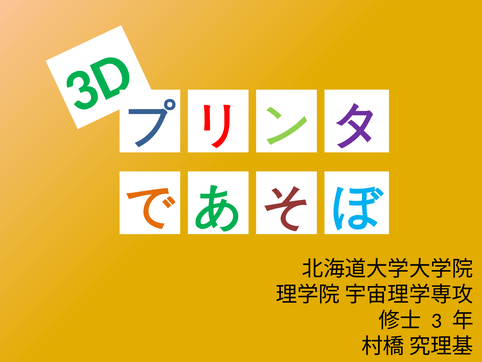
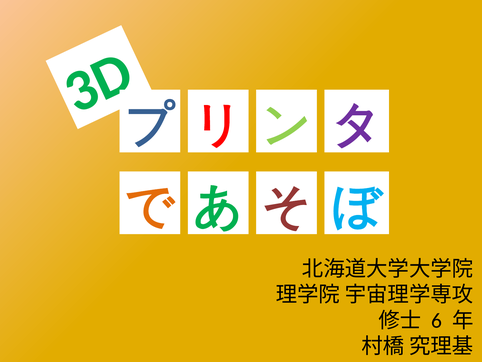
3 at (437, 320): 3 -> 6
